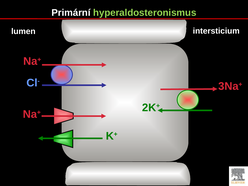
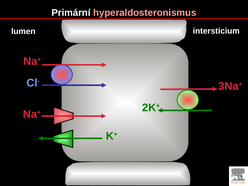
hyperaldosteronismus colour: light green -> pink
